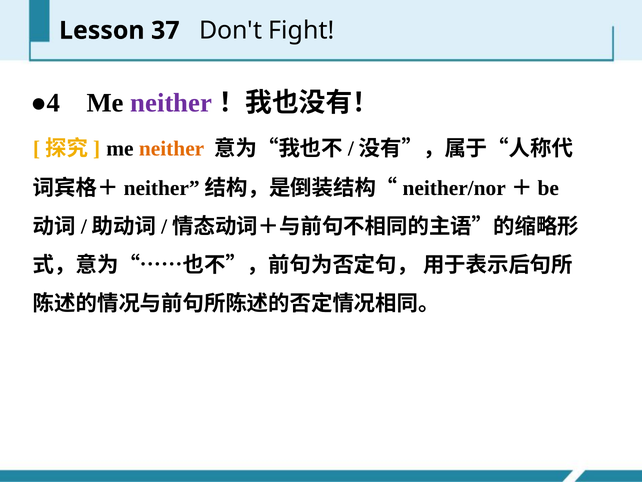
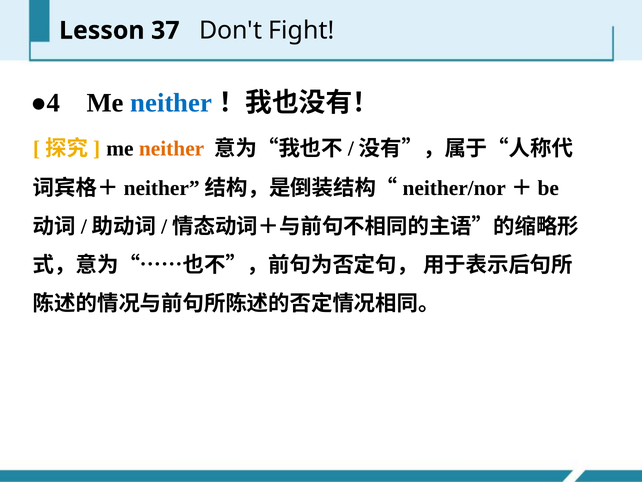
neither at (171, 103) colour: purple -> blue
